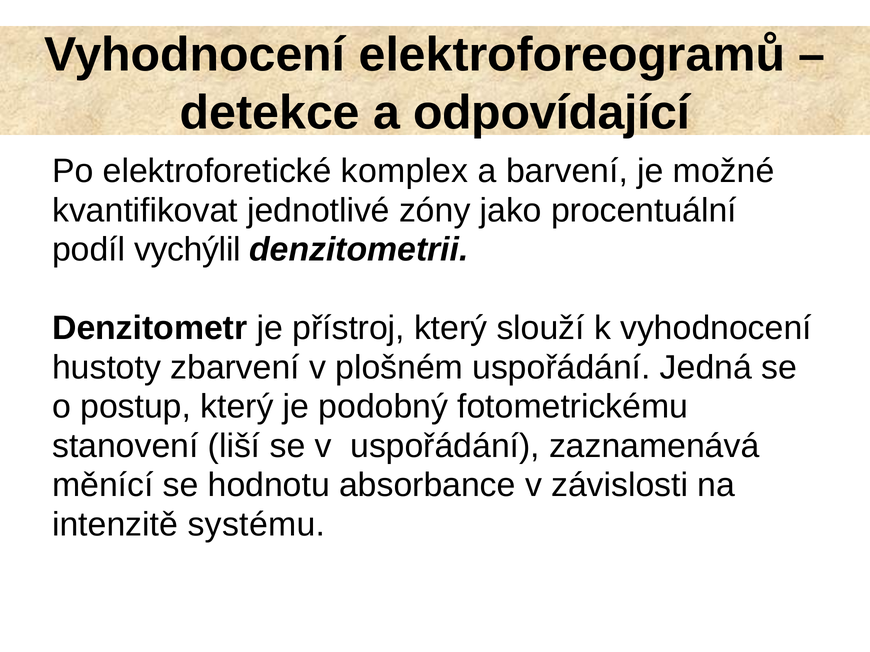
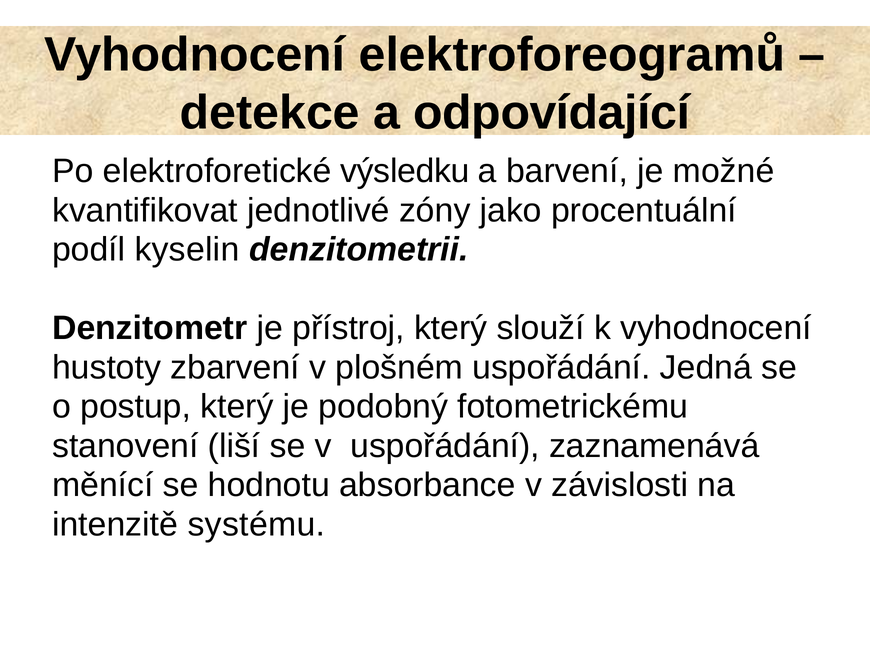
komplex: komplex -> výsledku
vychýlil: vychýlil -> kyselin
